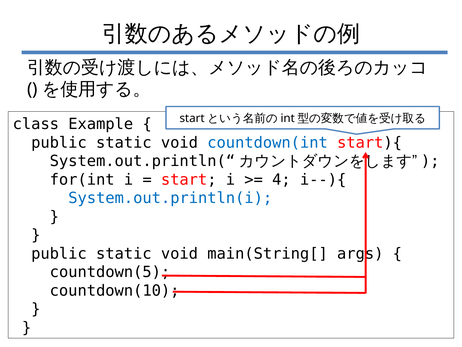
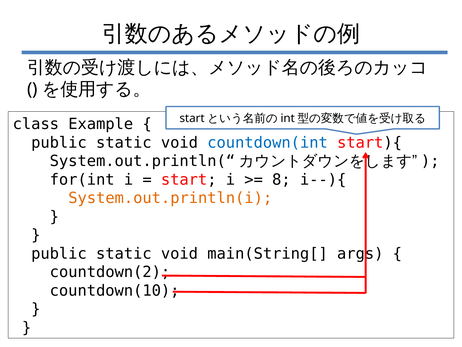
4: 4 -> 8
System.out.println(i colour: blue -> orange
countdown(5: countdown(5 -> countdown(2
